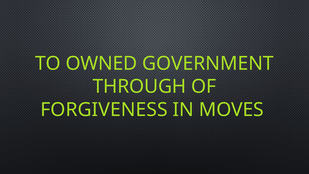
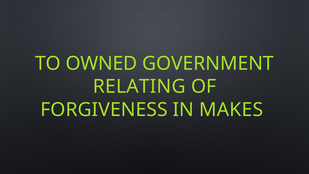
THROUGH: THROUGH -> RELATING
MOVES: MOVES -> MAKES
